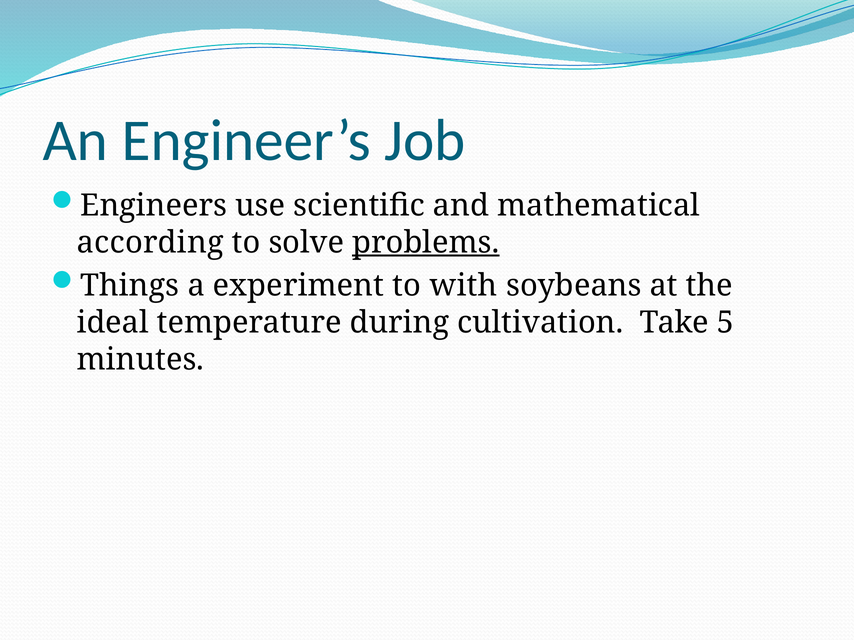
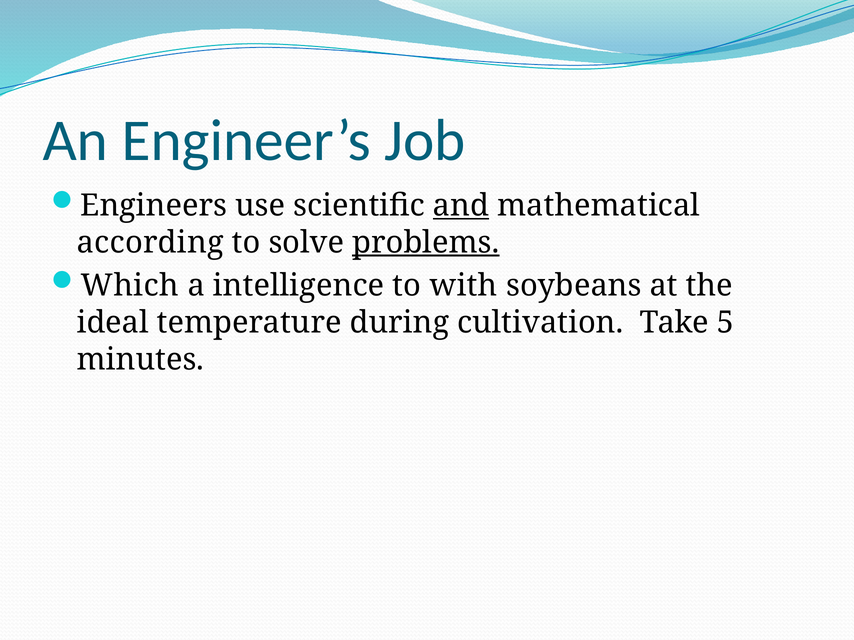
and underline: none -> present
Things: Things -> Which
experiment: experiment -> intelligence
